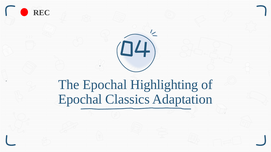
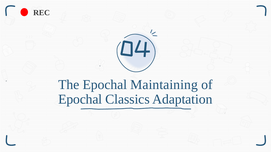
Highlighting: Highlighting -> Maintaining
